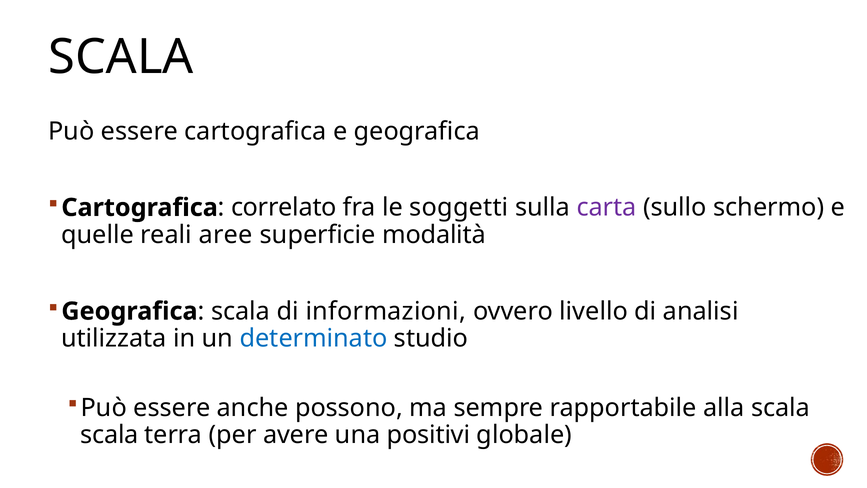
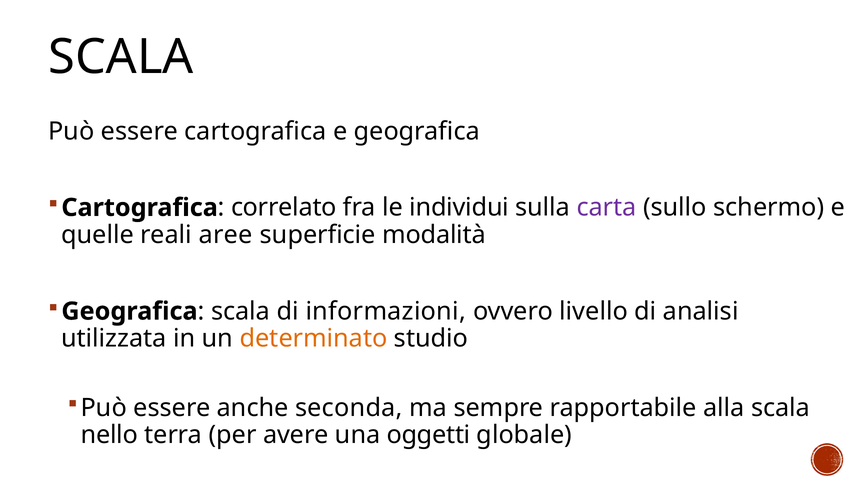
soggetti: soggetti -> individui
determinato colour: blue -> orange
possono: possono -> seconda
scala at (109, 435): scala -> nello
positivi: positivi -> oggetti
